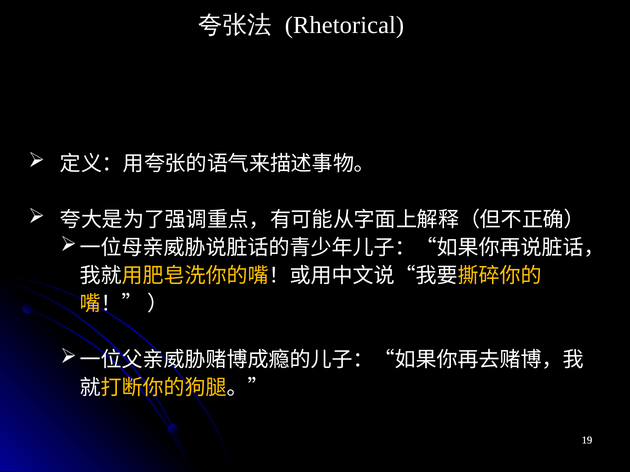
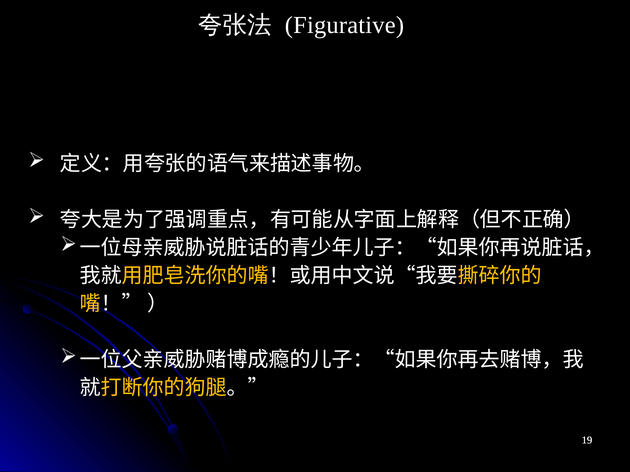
Rhetorical: Rhetorical -> Figurative
